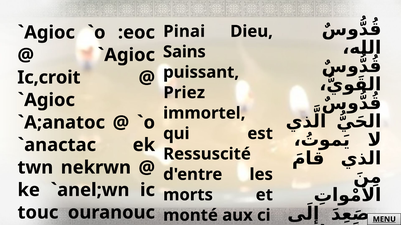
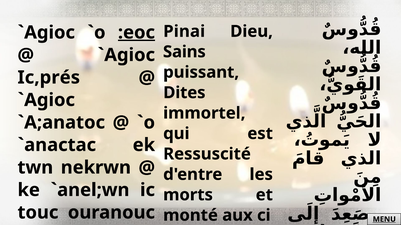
:eoc underline: none -> present
Ic,croit: Ic,croit -> Ic,prés
Priez: Priez -> Dites
